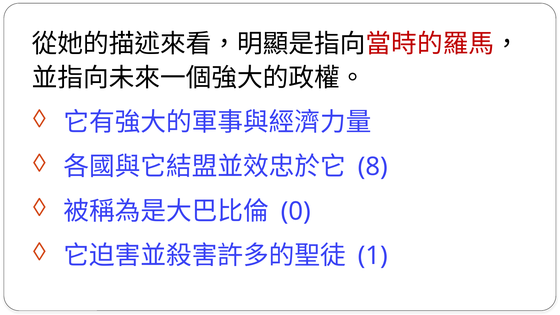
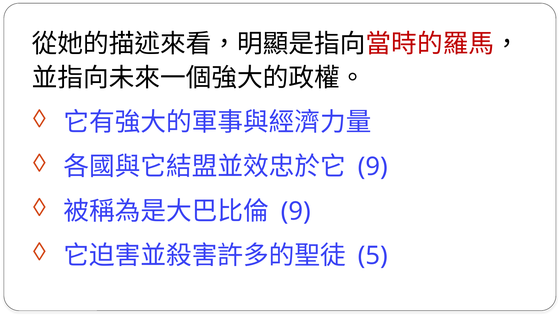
8 at (373, 167): 8 -> 9
0 at (296, 211): 0 -> 9
1: 1 -> 5
